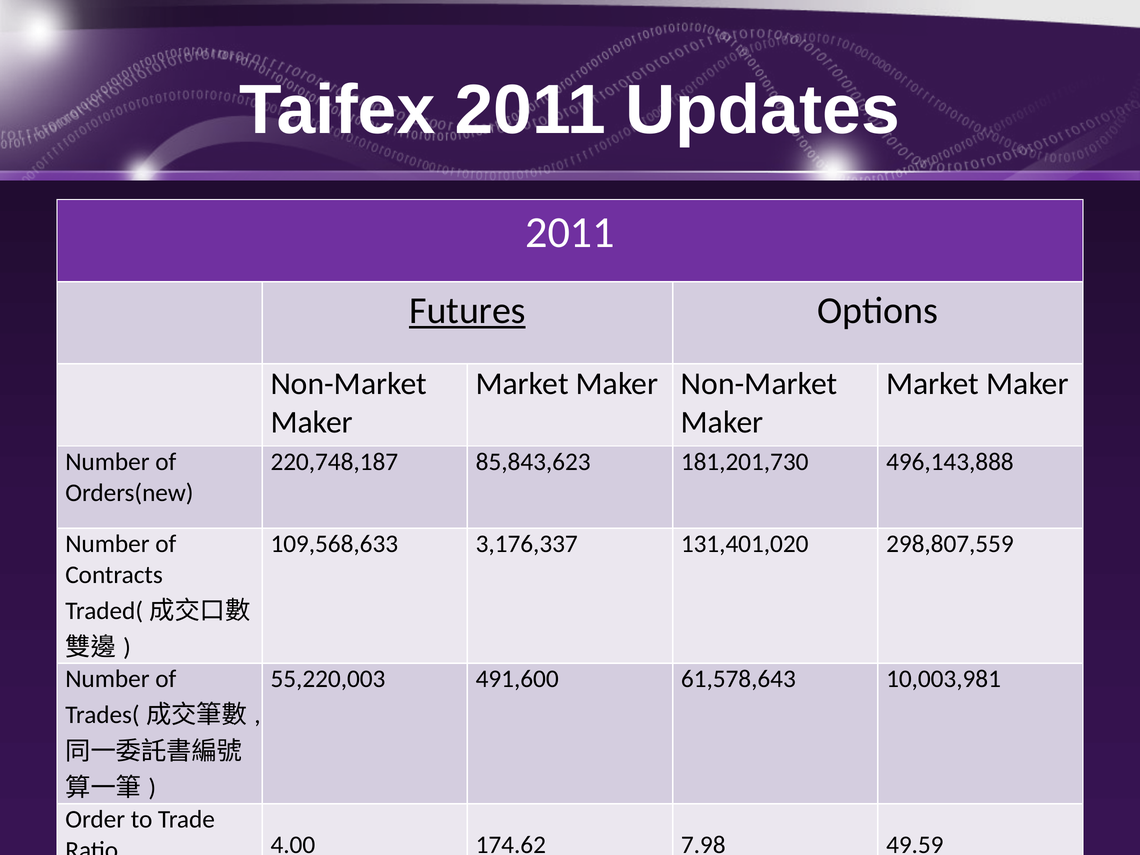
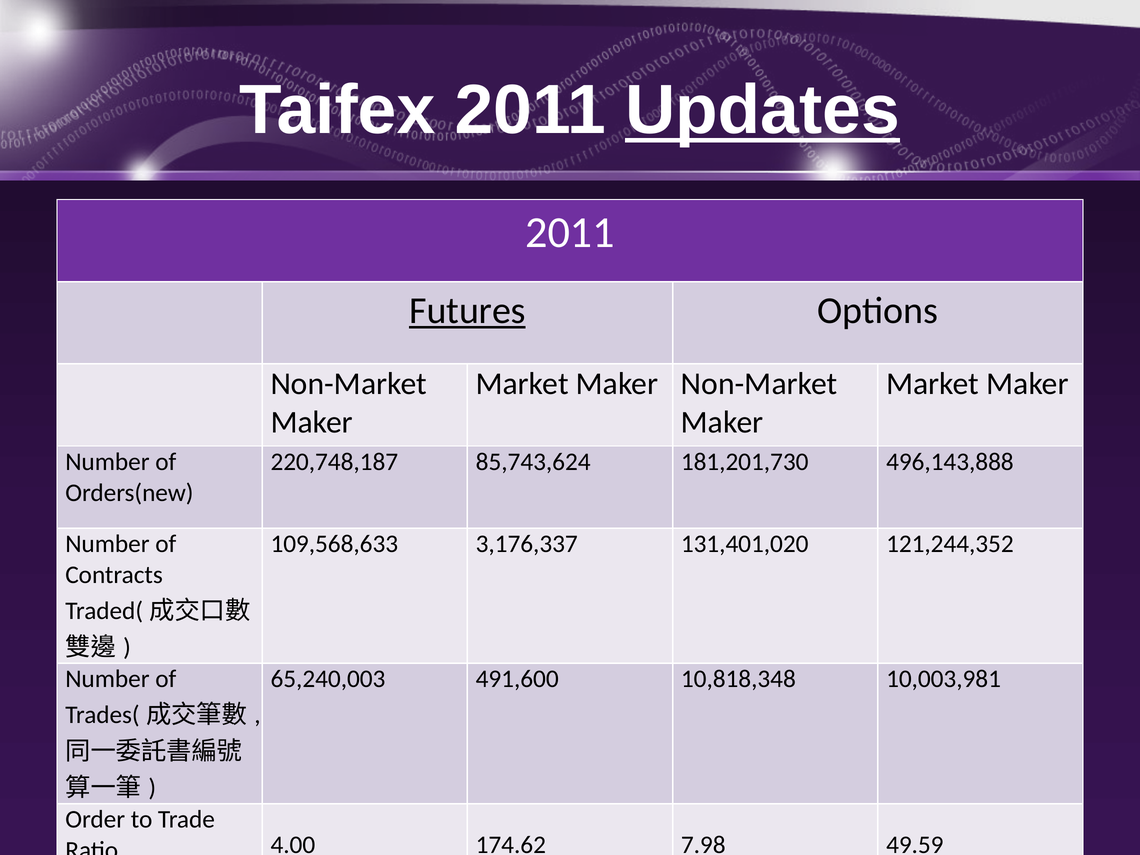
Updates underline: none -> present
85,843,623: 85,843,623 -> 85,743,624
298,807,559: 298,807,559 -> 121,244,352
55,220,003: 55,220,003 -> 65,240,003
61,578,643: 61,578,643 -> 10,818,348
